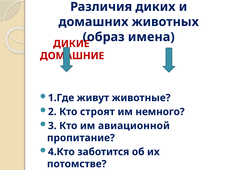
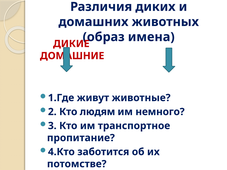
строят: строят -> людям
авиационной: авиационной -> транспортное
